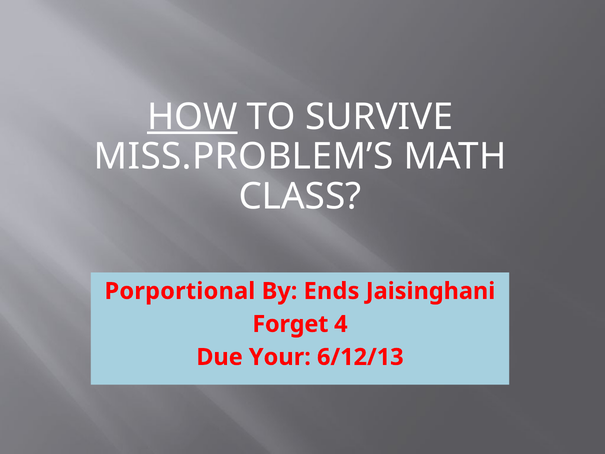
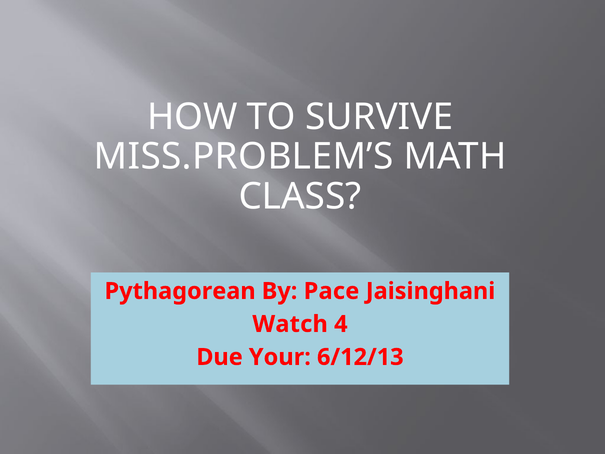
HOW underline: present -> none
Porportional: Porportional -> Pythagorean
Ends: Ends -> Pace
Forget: Forget -> Watch
